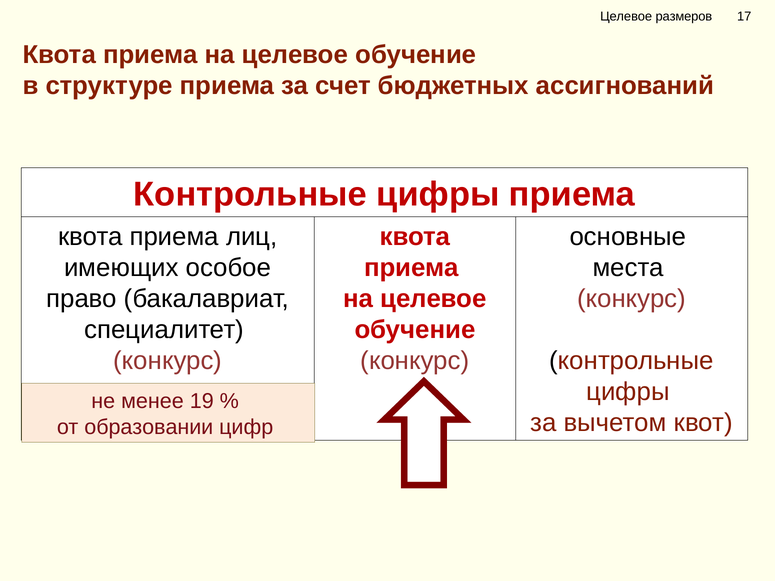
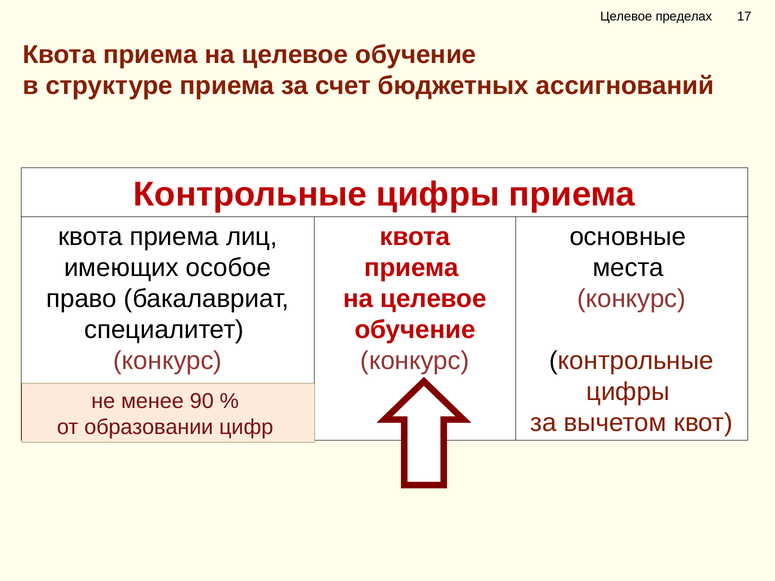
размеров: размеров -> пределах
19: 19 -> 90
